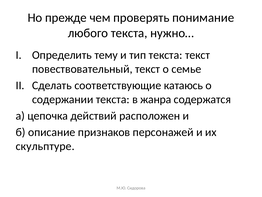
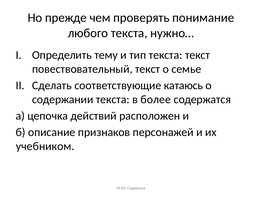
жанра: жанра -> более
скульптуре: скульптуре -> учебником
